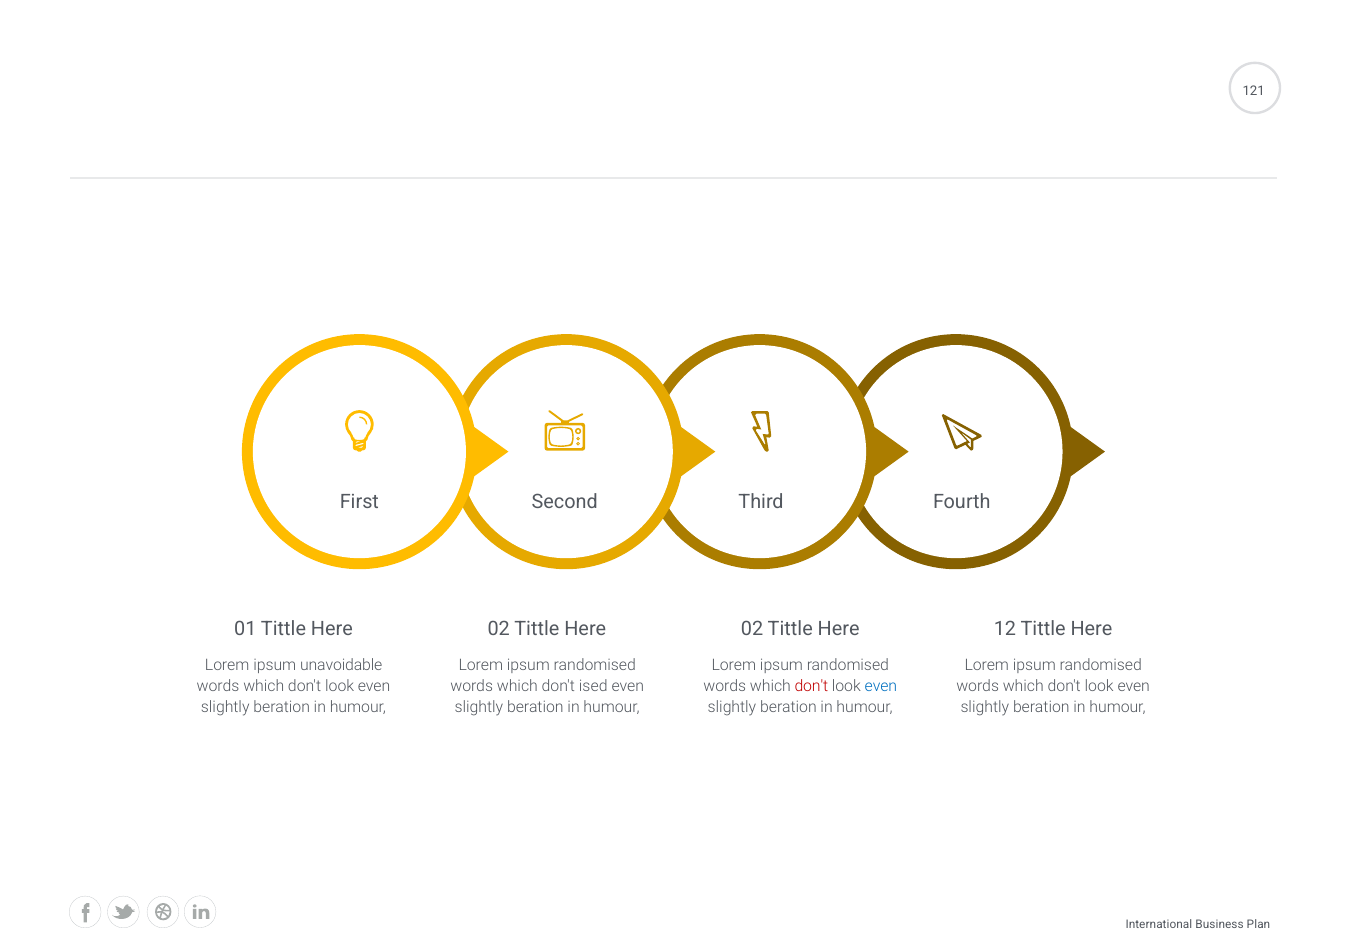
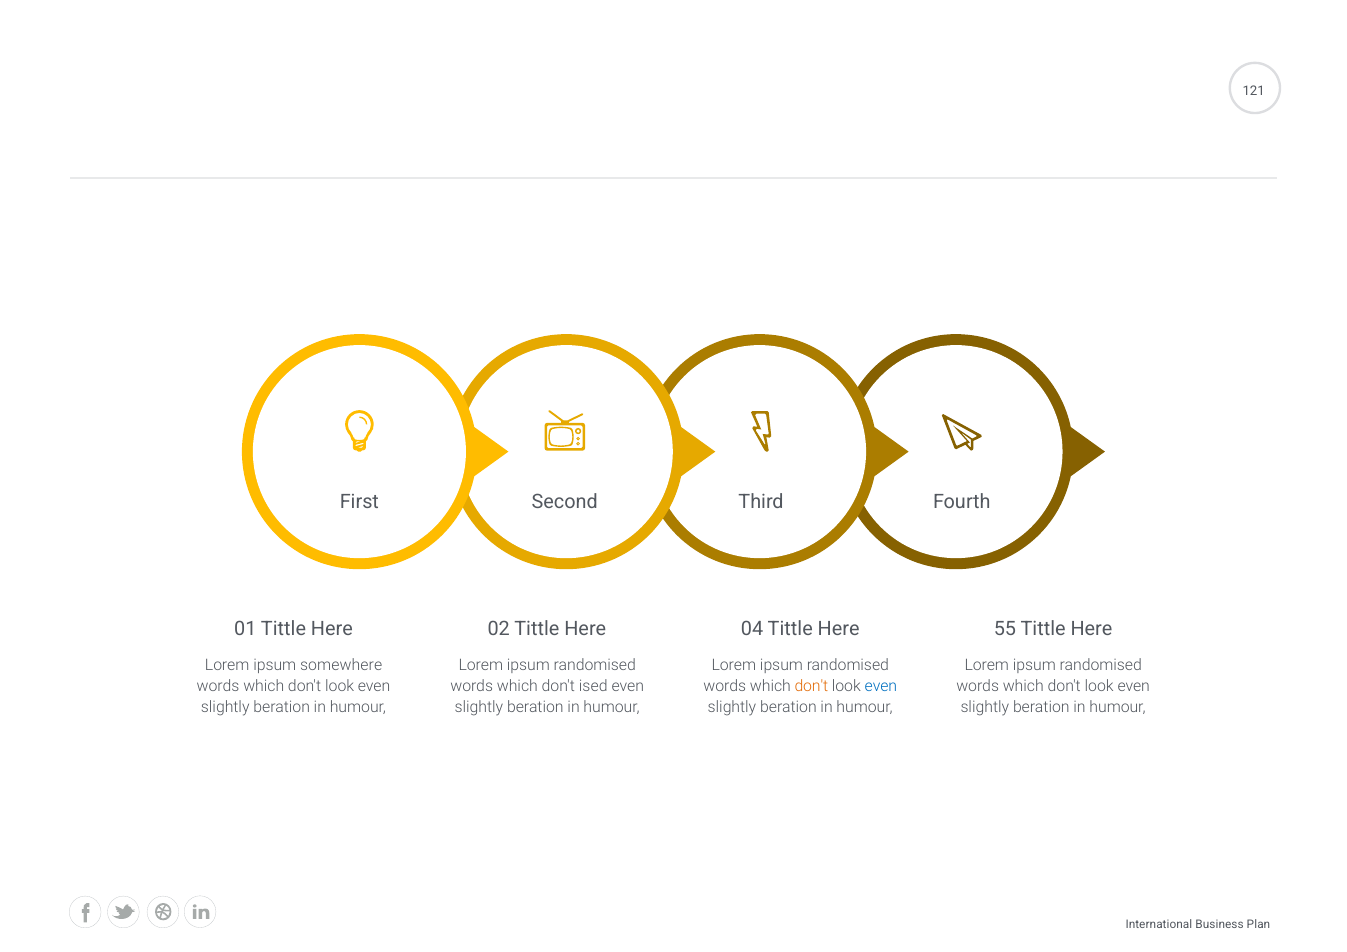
Here 02: 02 -> 04
12: 12 -> 55
unavoidable: unavoidable -> somewhere
don't at (811, 686) colour: red -> orange
